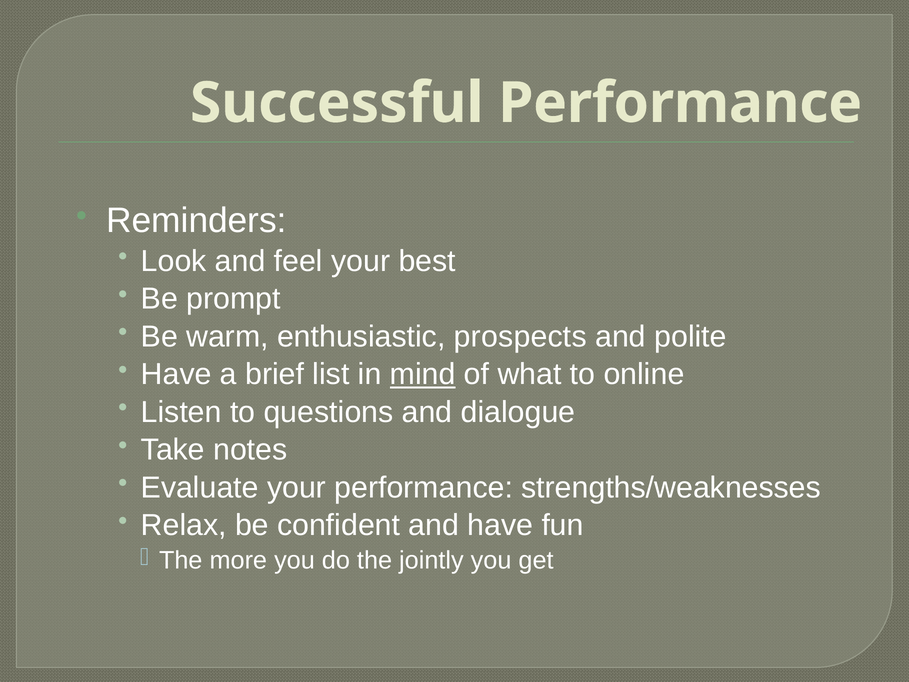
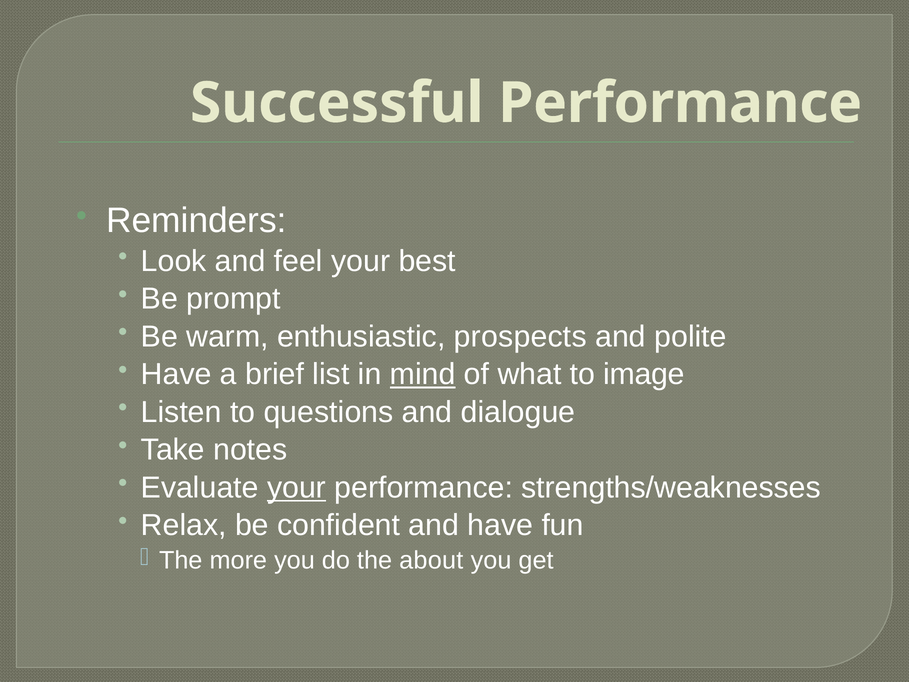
online: online -> image
your at (297, 487) underline: none -> present
jointly: jointly -> about
